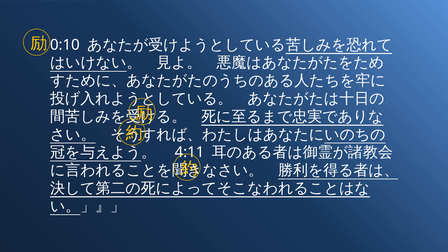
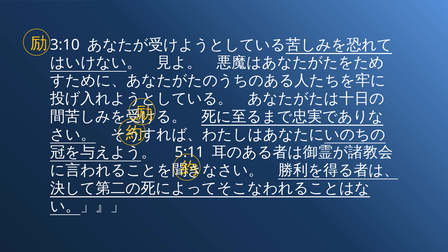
0:10: 0:10 -> 3:10
4:11: 4:11 -> 5:11
